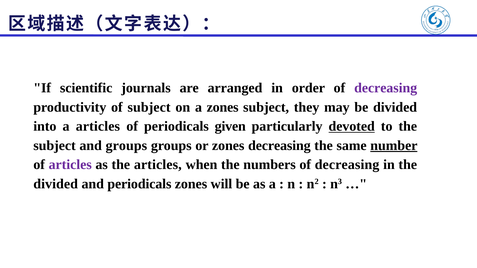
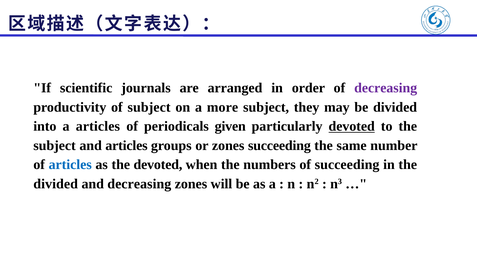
a zones: zones -> more
and groups: groups -> articles
zones decreasing: decreasing -> succeeding
number underline: present -> none
articles at (70, 165) colour: purple -> blue
the articles: articles -> devoted
numbers of decreasing: decreasing -> succeeding
and periodicals: periodicals -> decreasing
